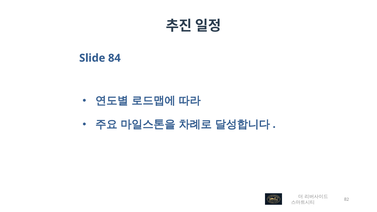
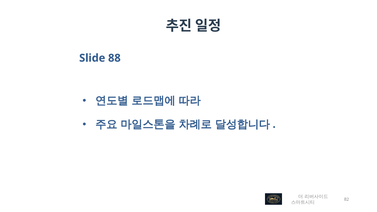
84: 84 -> 88
